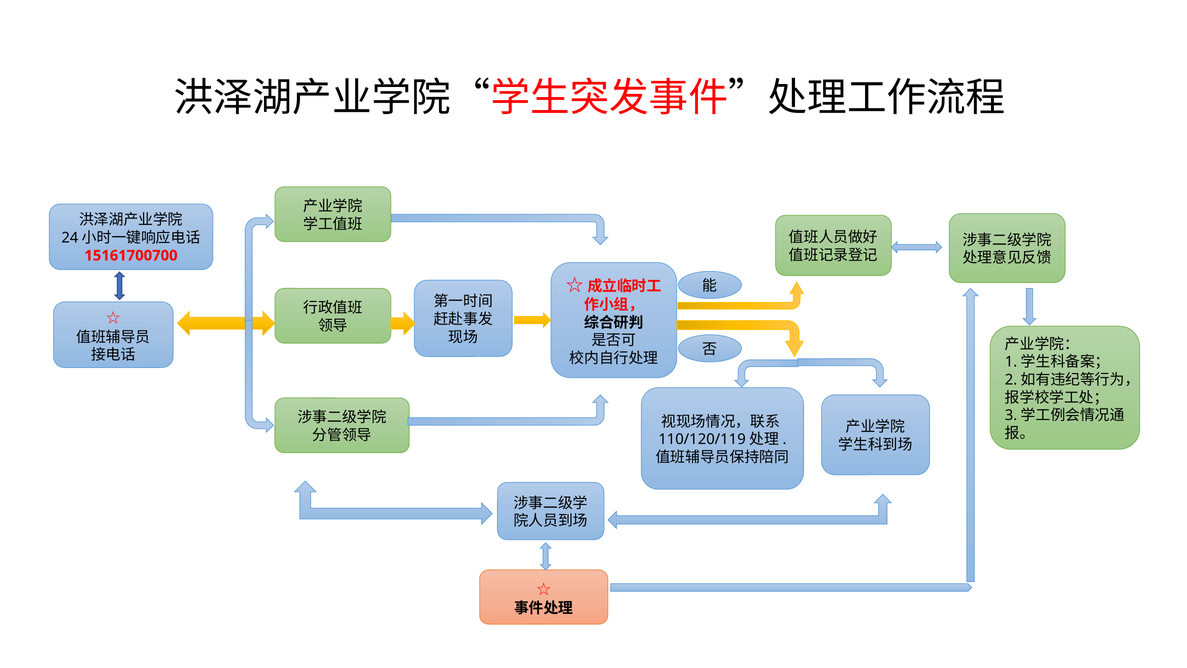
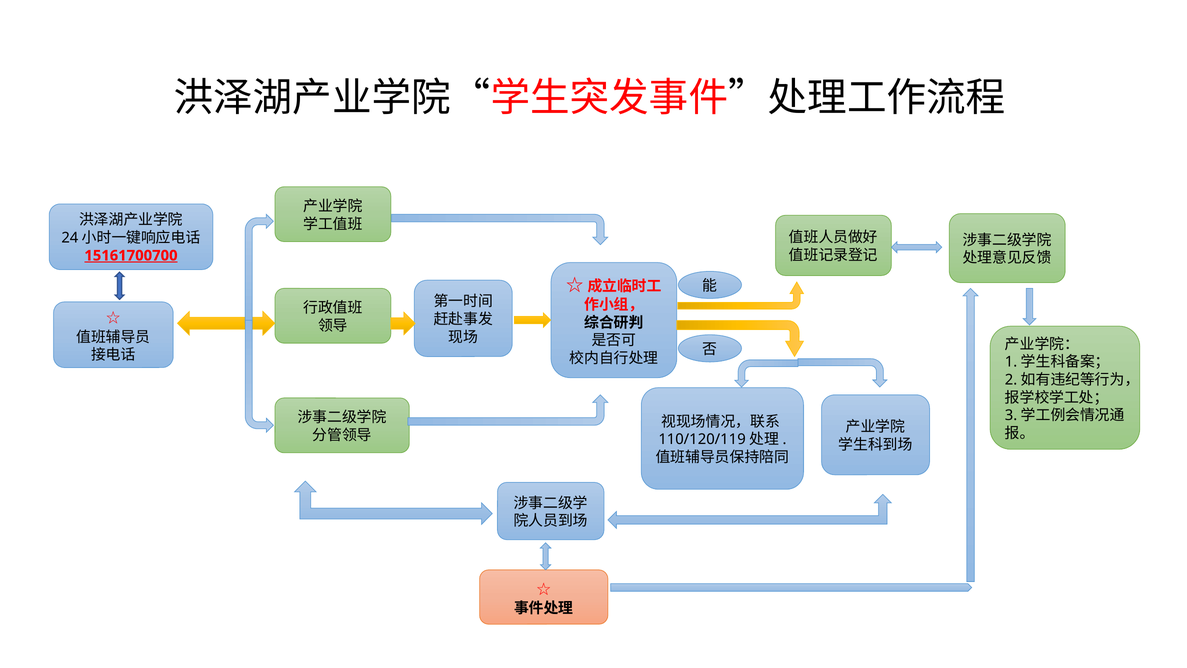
15161700700 underline: none -> present
